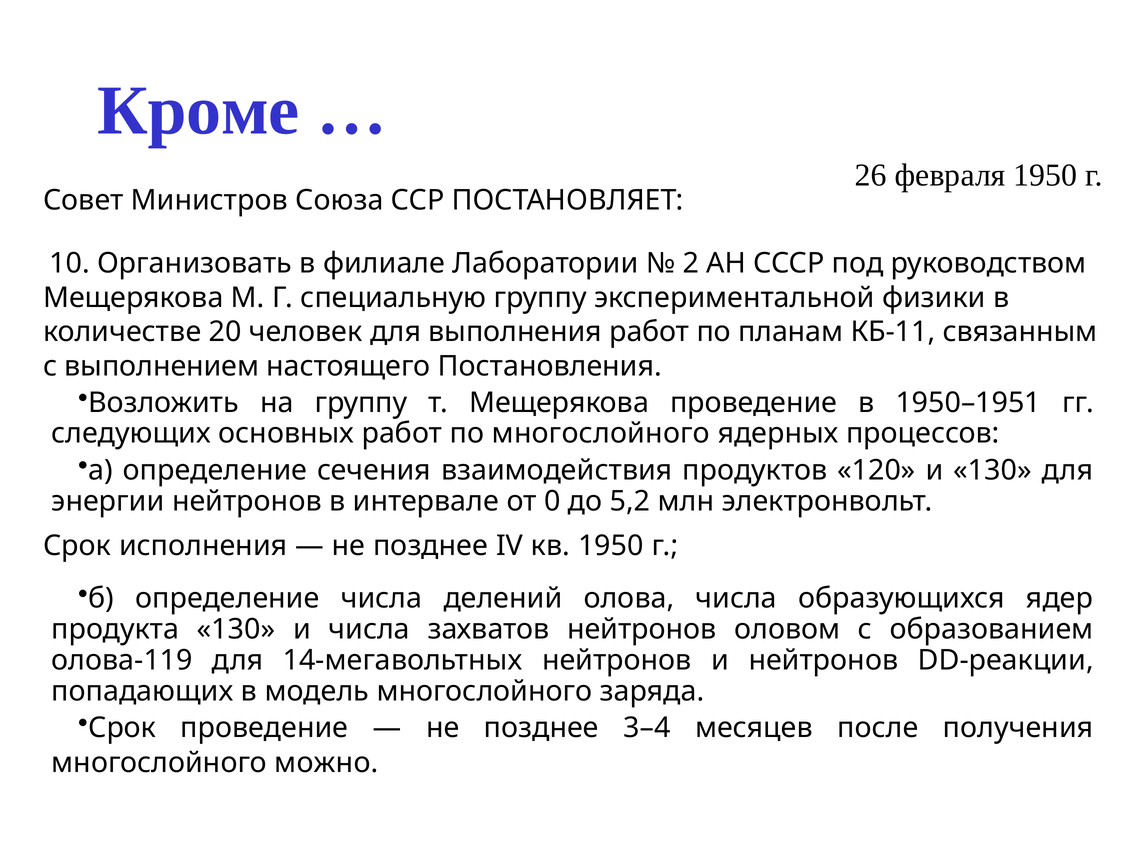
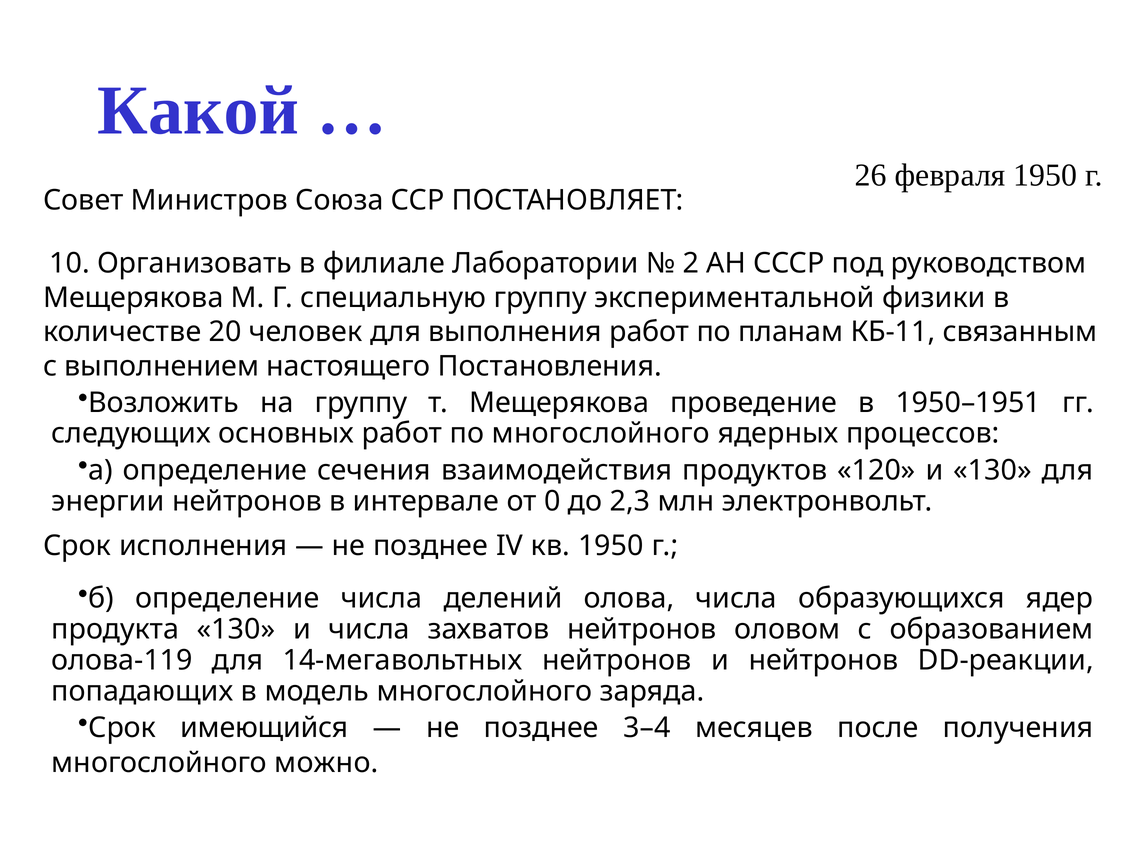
Кроме: Кроме -> Какой
5,2: 5,2 -> 2,3
Срок проведение: проведение -> имеющийся
